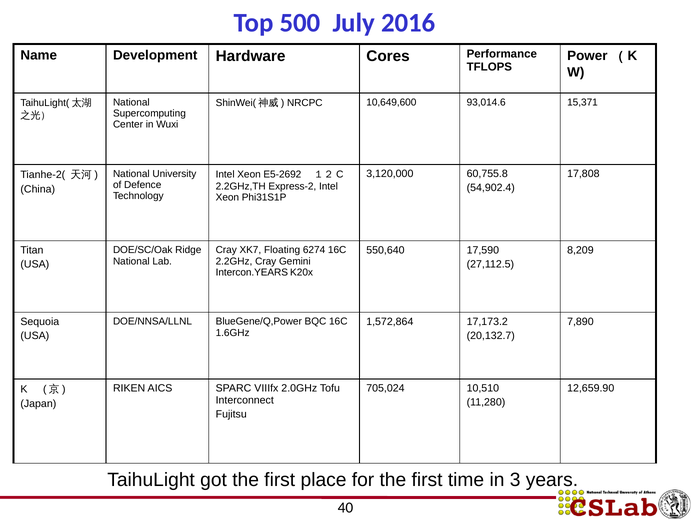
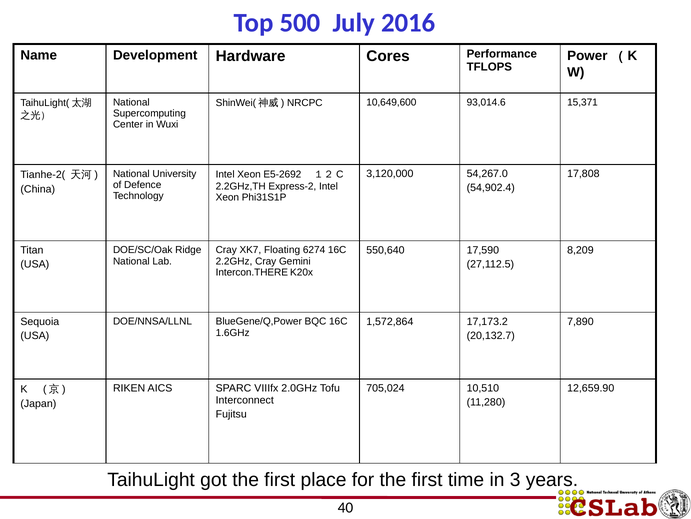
60,755.8: 60,755.8 -> 54,267.0
Intercon.YEARS: Intercon.YEARS -> Intercon.THERE
